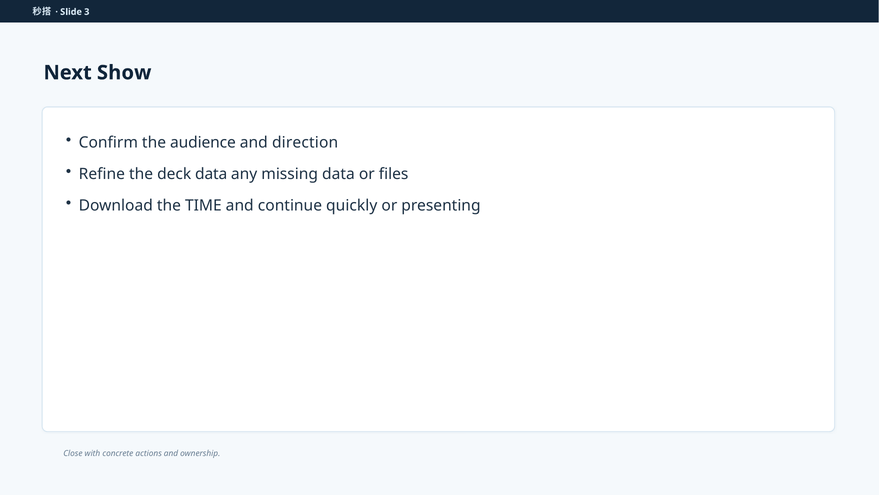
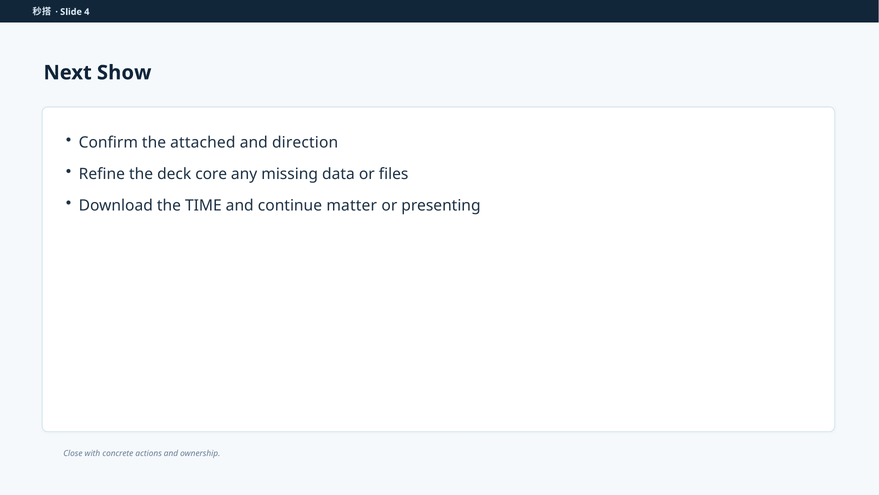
3: 3 -> 4
audience: audience -> attached
deck data: data -> core
quickly: quickly -> matter
